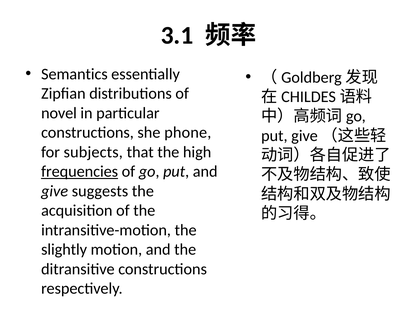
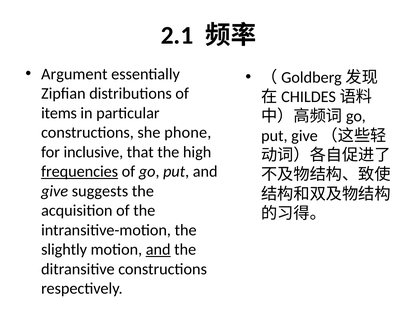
3.1: 3.1 -> 2.1
Semantics: Semantics -> Argument
novel: novel -> items
subjects: subjects -> inclusive
and at (158, 249) underline: none -> present
